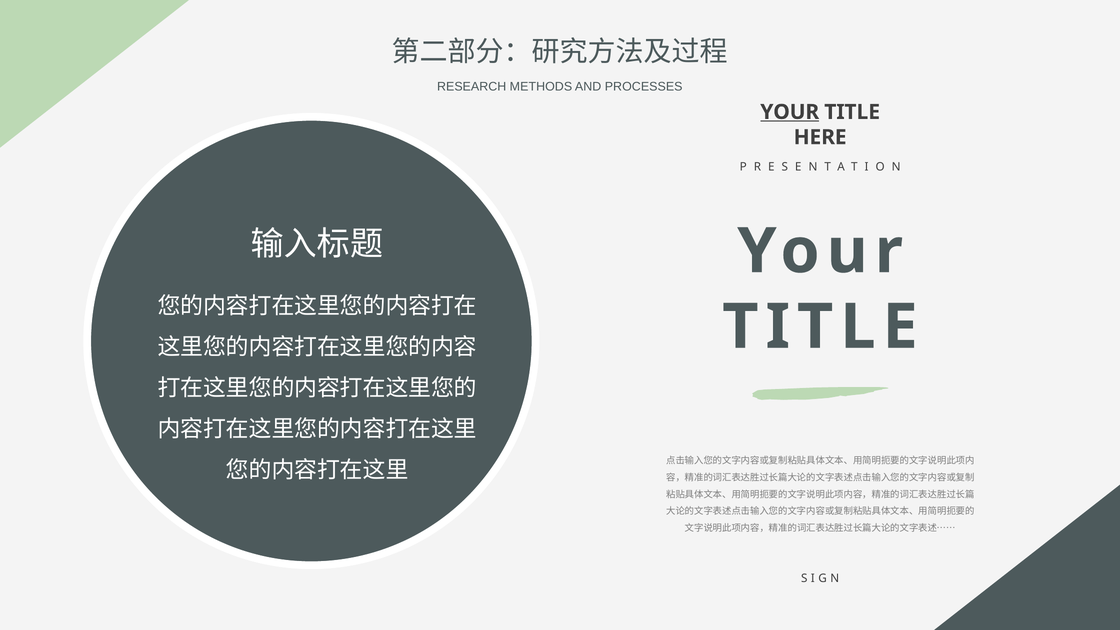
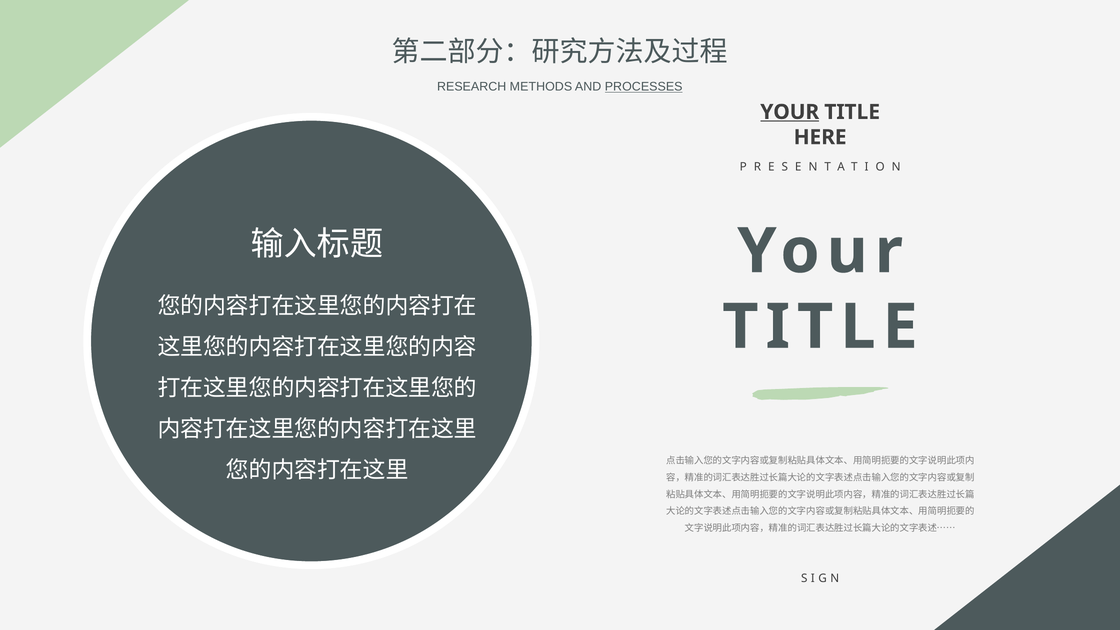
PROCESSES underline: none -> present
